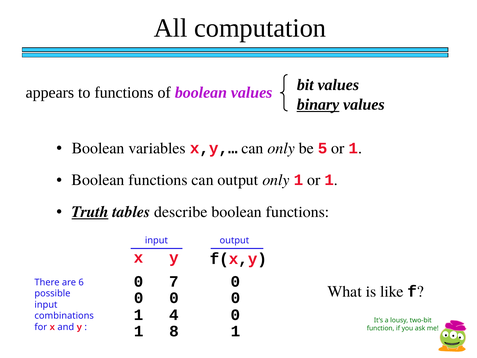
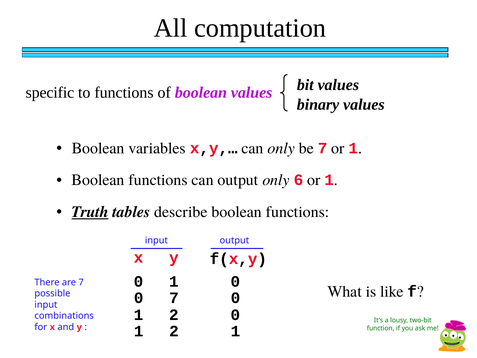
appears: appears -> specific
binary underline: present -> none
be 5: 5 -> 7
only 1: 1 -> 6
7 at (174, 281): 7 -> 1
are 6: 6 -> 7
0 at (174, 298): 0 -> 7
4 at (174, 315): 4 -> 2
8 at (174, 331): 8 -> 2
